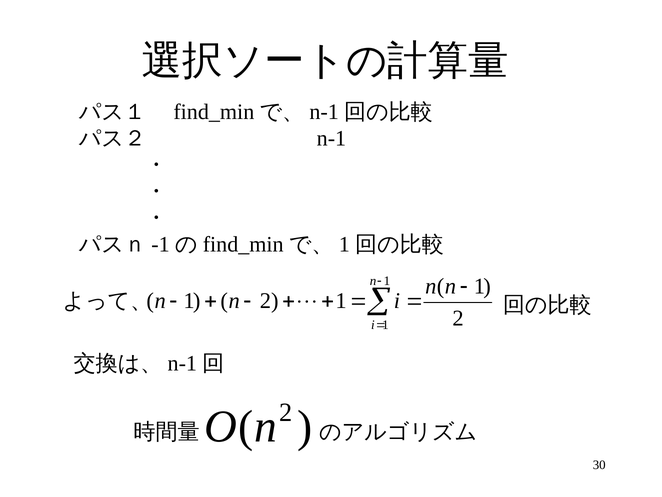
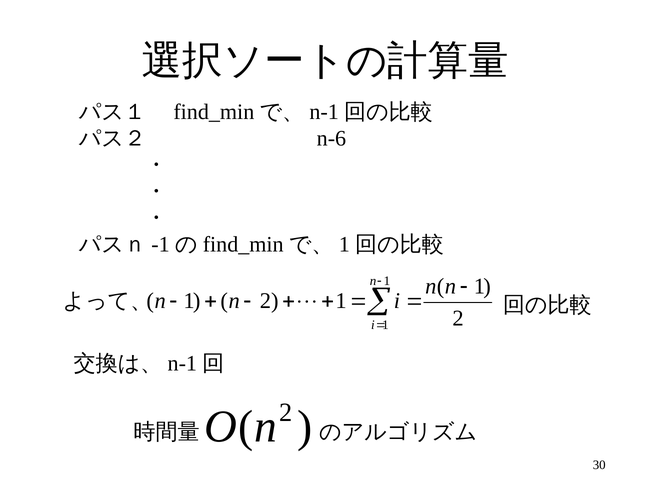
n-1: n-1 -> n-6
